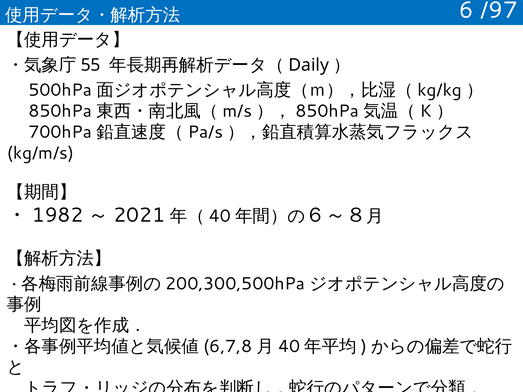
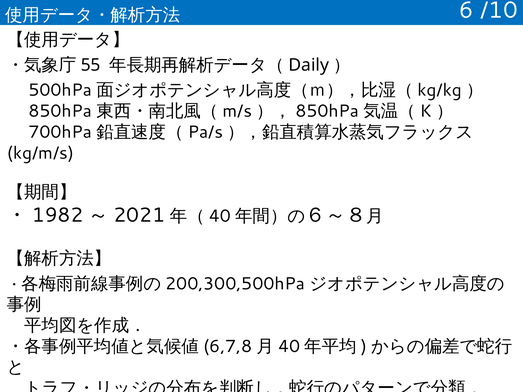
/97: /97 -> /10
